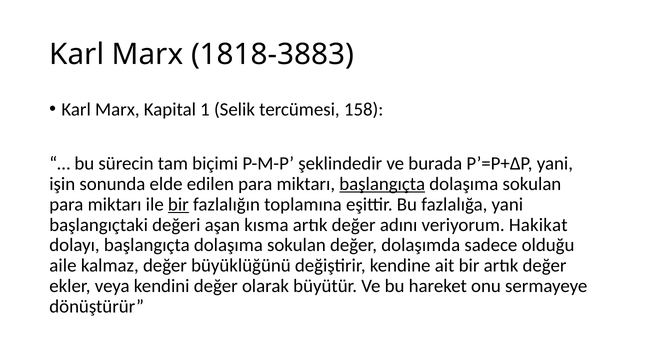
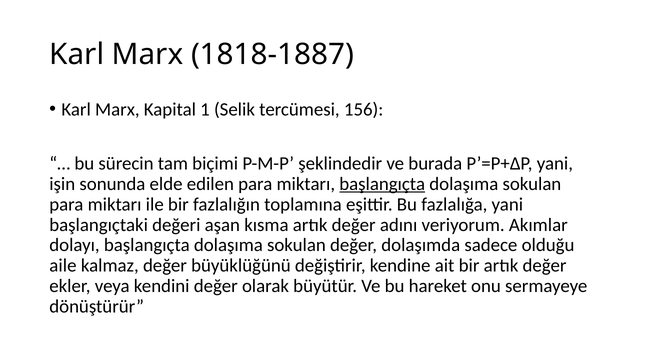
1818-3883: 1818-3883 -> 1818-1887
158: 158 -> 156
bir at (178, 204) underline: present -> none
Hakikat: Hakikat -> Akımlar
